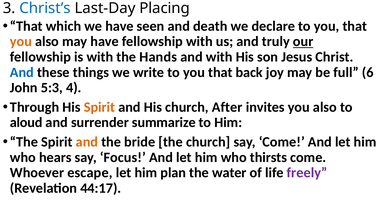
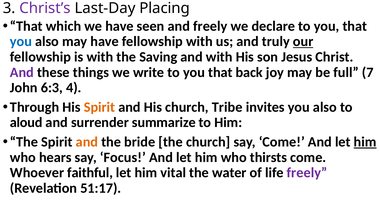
Christ’s colour: blue -> purple
and death: death -> freely
you at (21, 41) colour: orange -> blue
Hands: Hands -> Saving
And at (22, 72) colour: blue -> purple
6: 6 -> 7
5:3: 5:3 -> 6:3
After: After -> Tribe
him at (365, 142) underline: none -> present
escape: escape -> faithful
plan: plan -> vital
44:17: 44:17 -> 51:17
